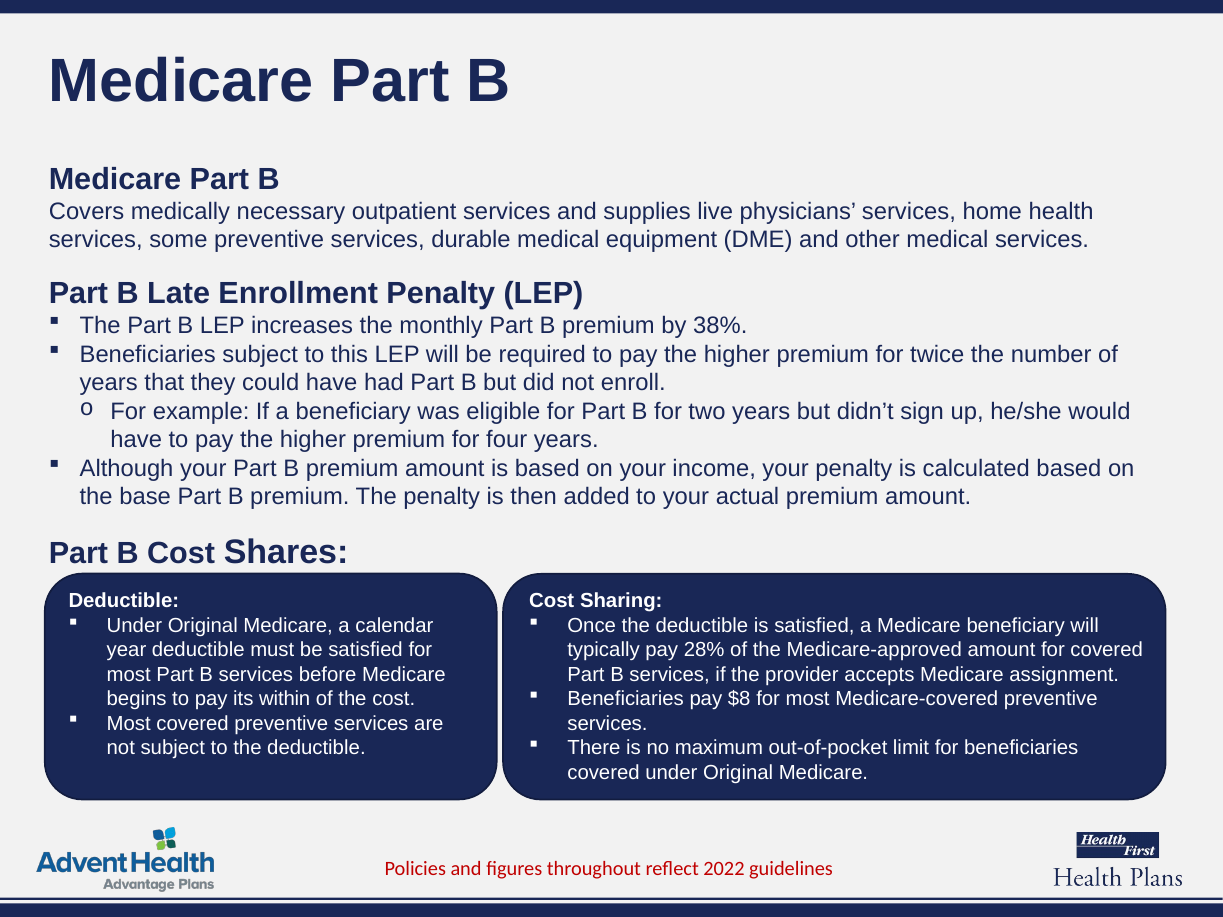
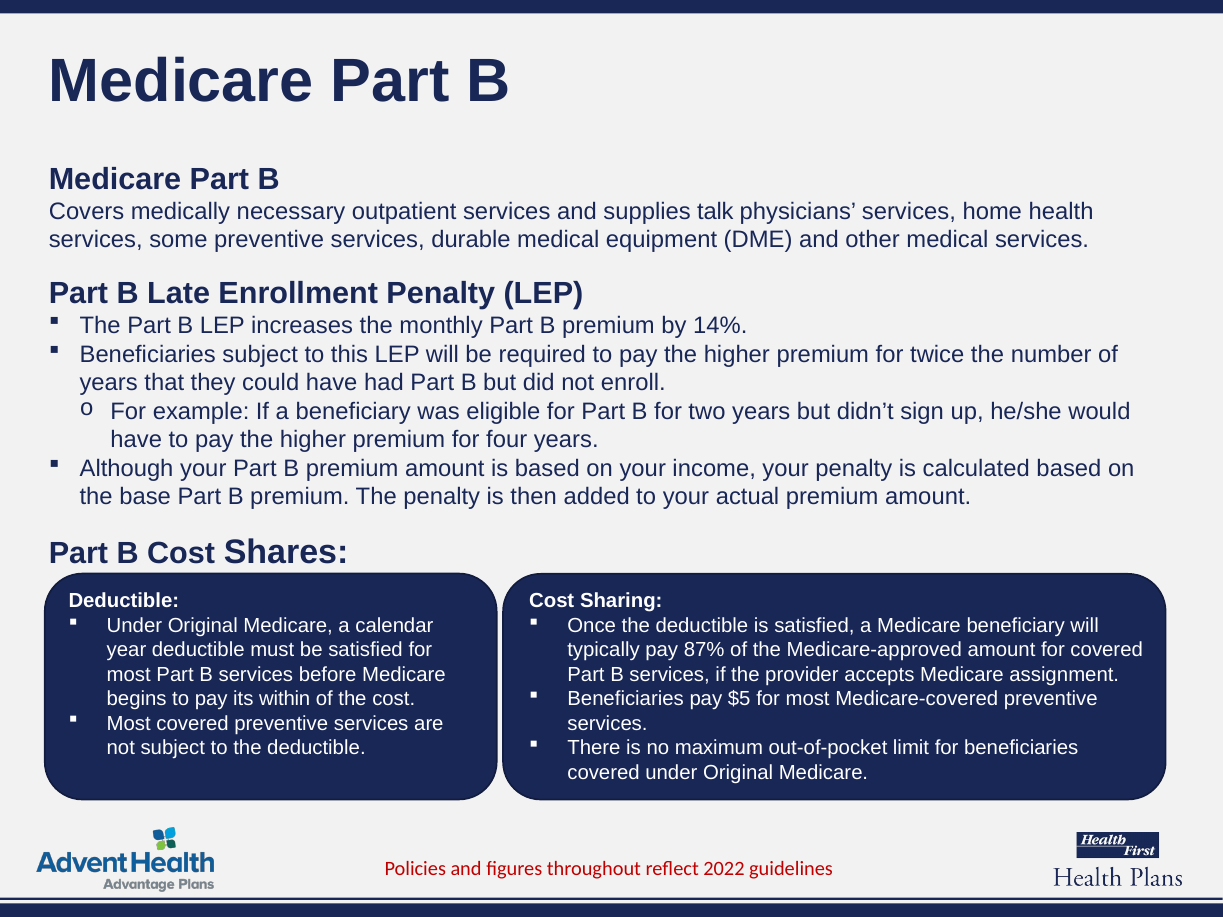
live: live -> talk
38%: 38% -> 14%
28%: 28% -> 87%
$8: $8 -> $5
